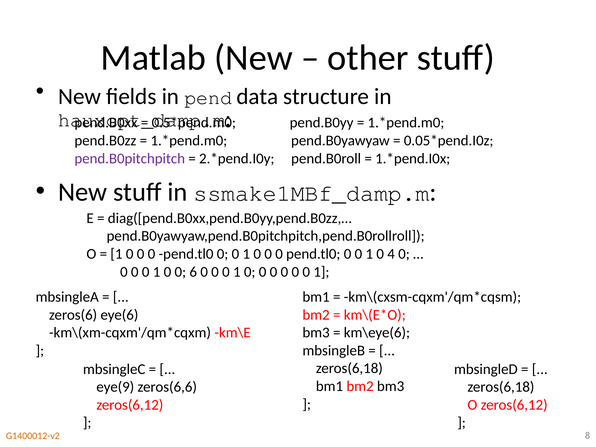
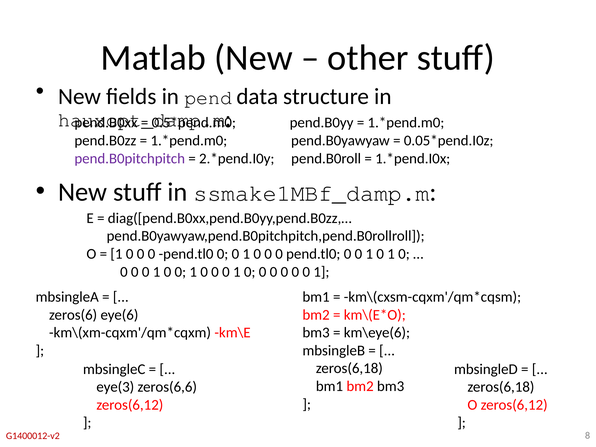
1 0 4: 4 -> 1
1 0 0 6: 6 -> 1
eye(9: eye(9 -> eye(3
G1400012-v2 colour: orange -> red
